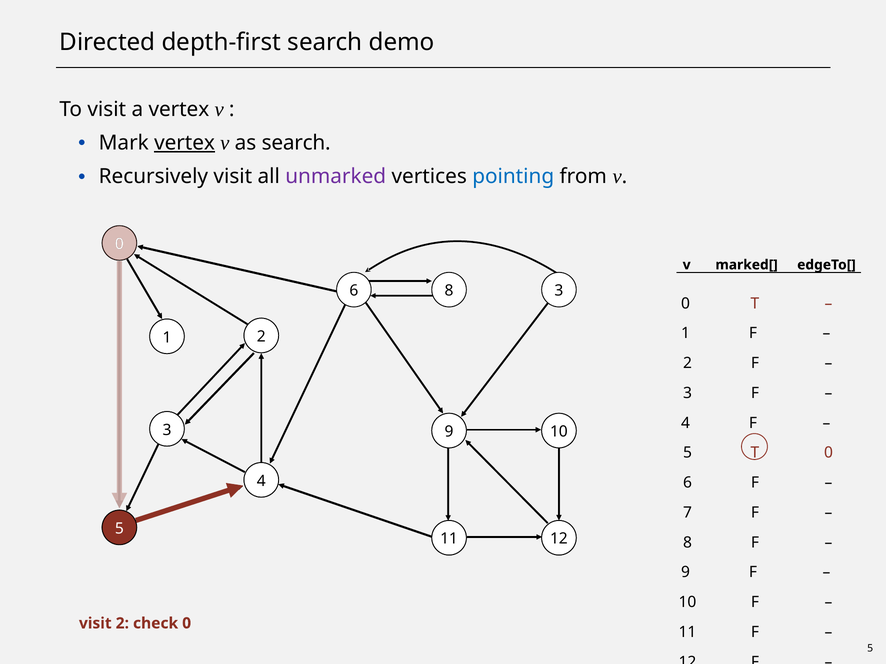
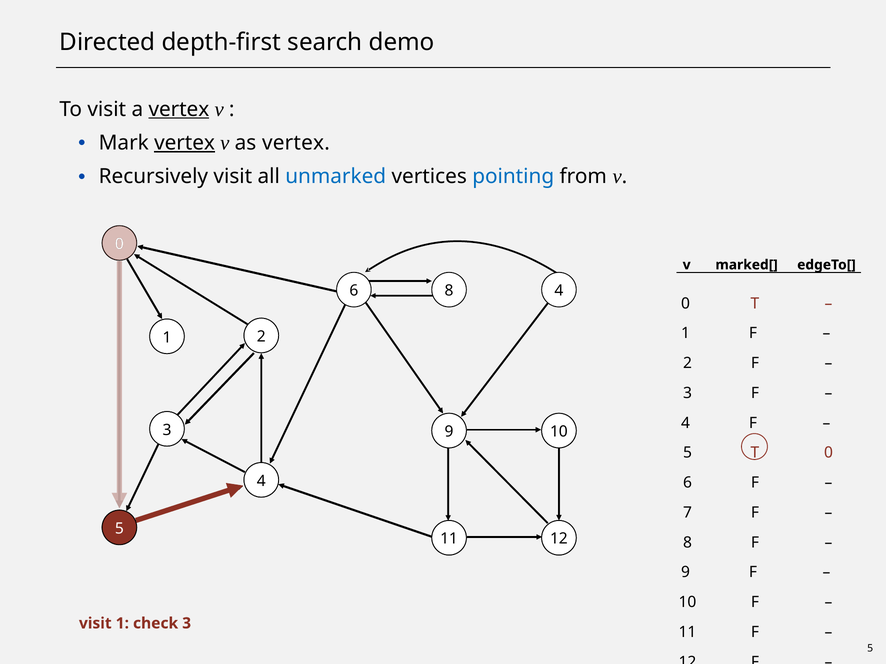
vertex at (179, 109) underline: none -> present
as search: search -> vertex
unmarked colour: purple -> blue
8 3: 3 -> 4
visit 2: 2 -> 1
check 0: 0 -> 3
